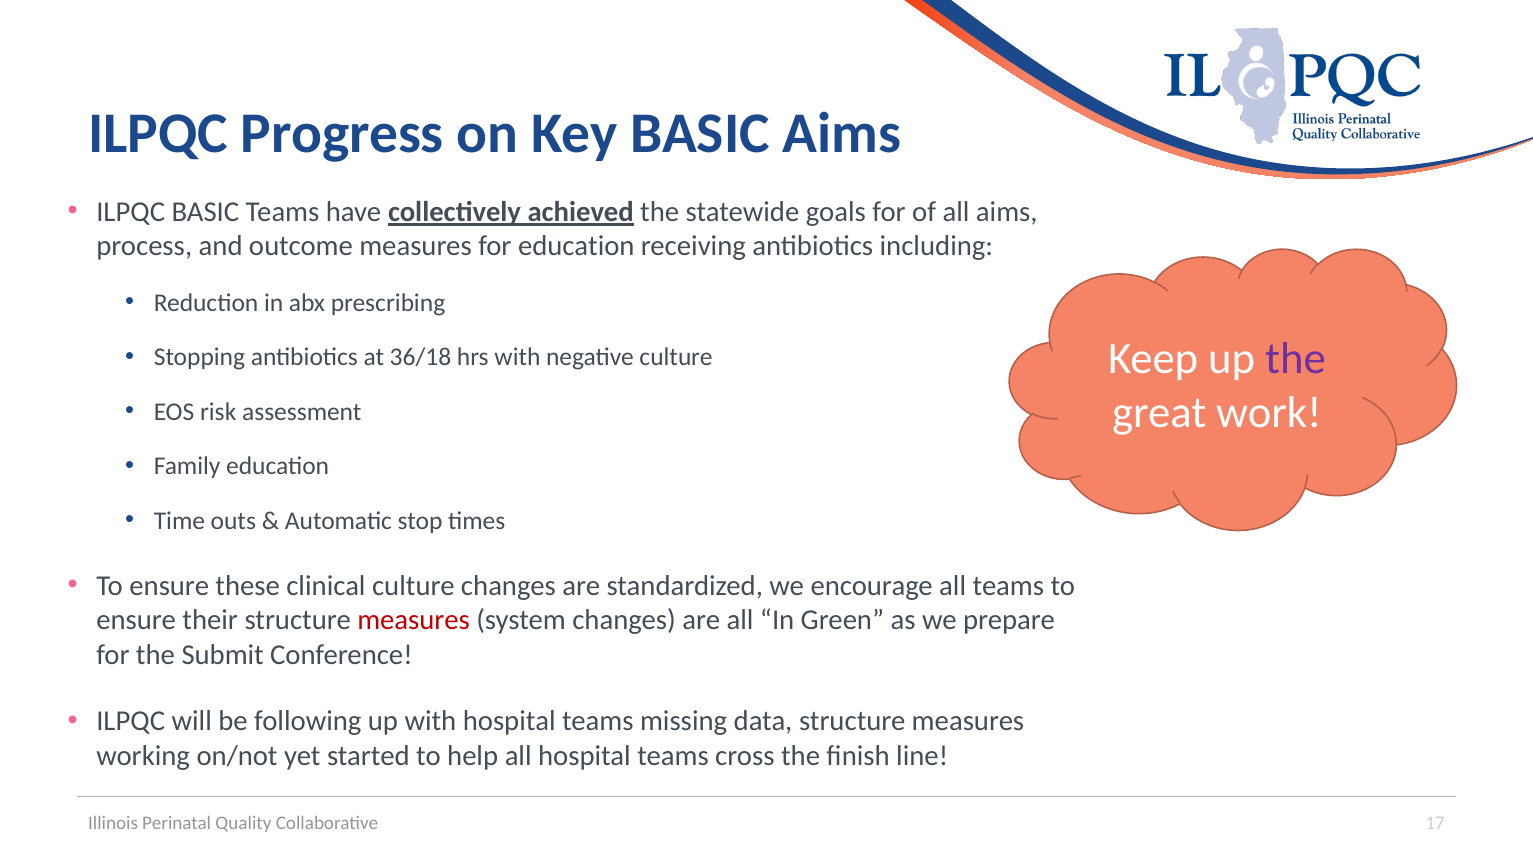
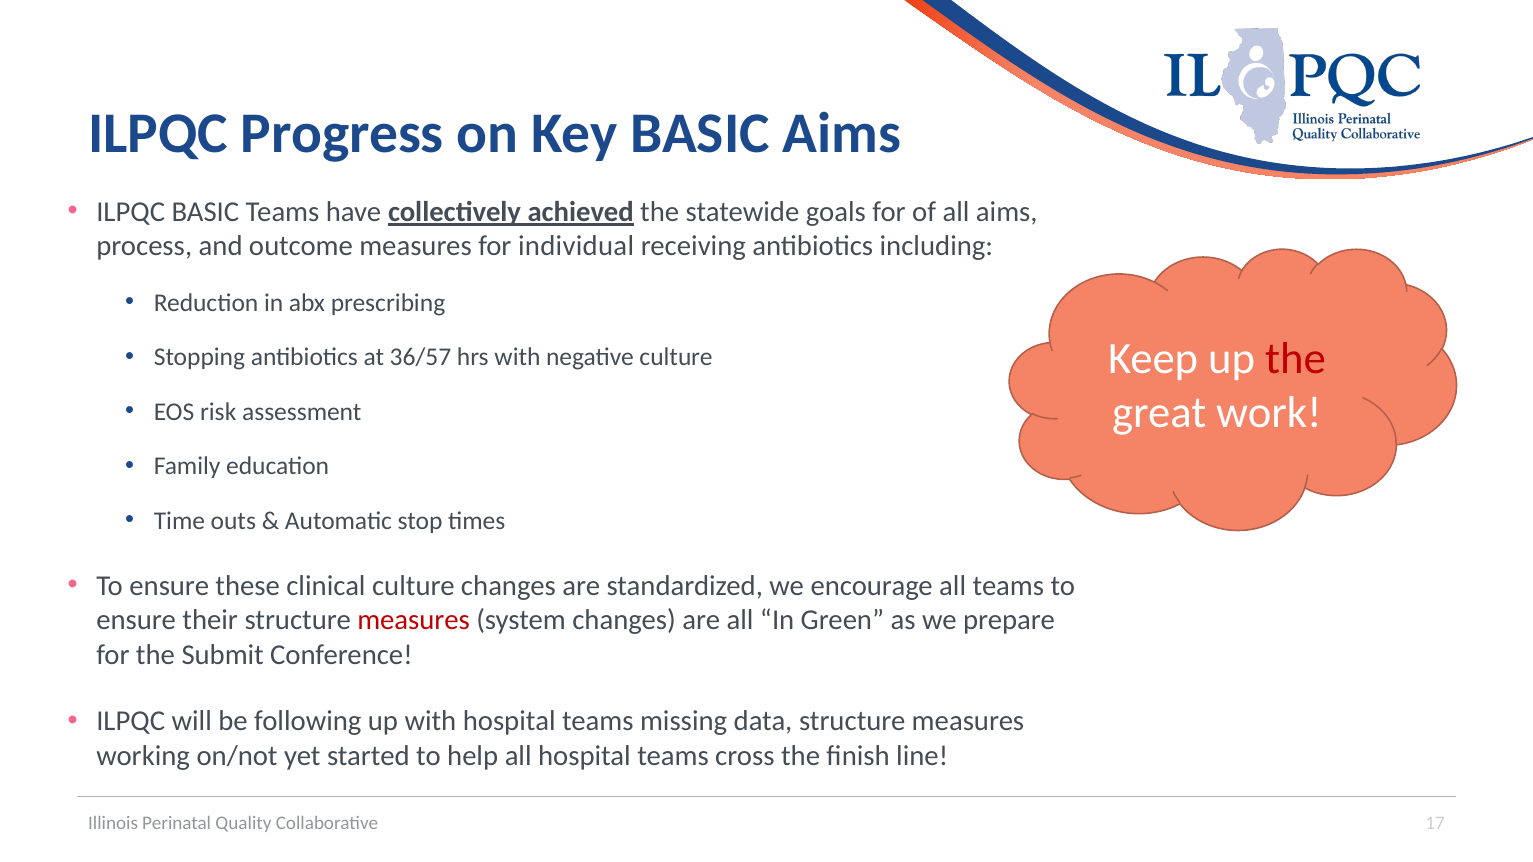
for education: education -> individual
the at (1296, 359) colour: purple -> red
36/18: 36/18 -> 36/57
